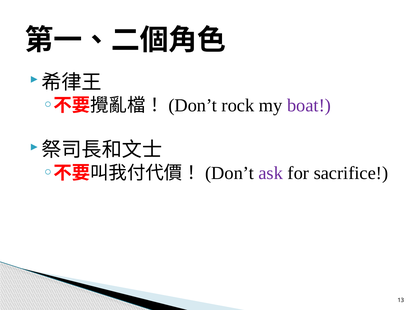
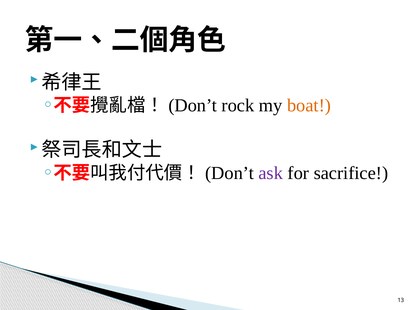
boat colour: purple -> orange
